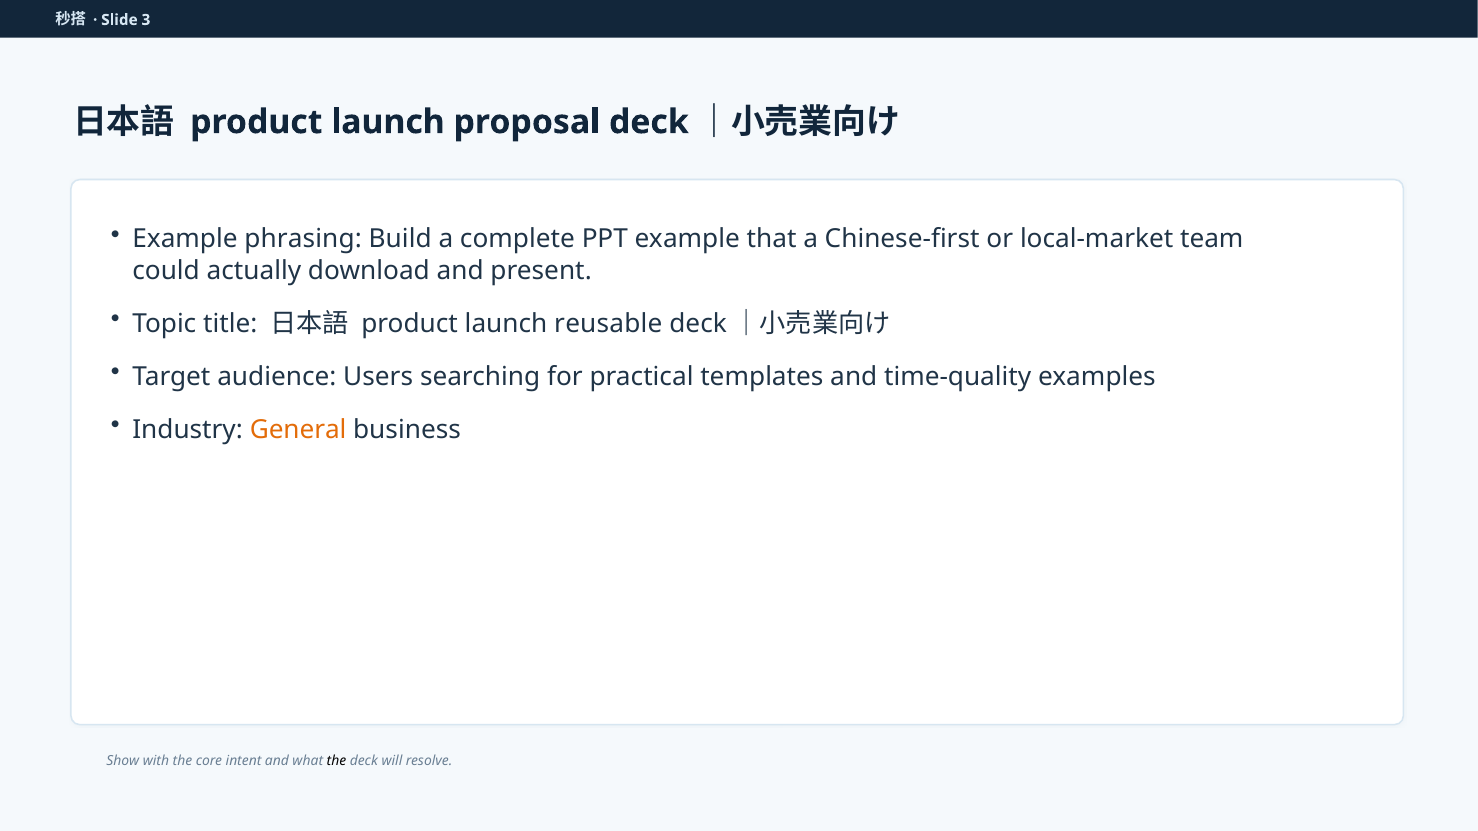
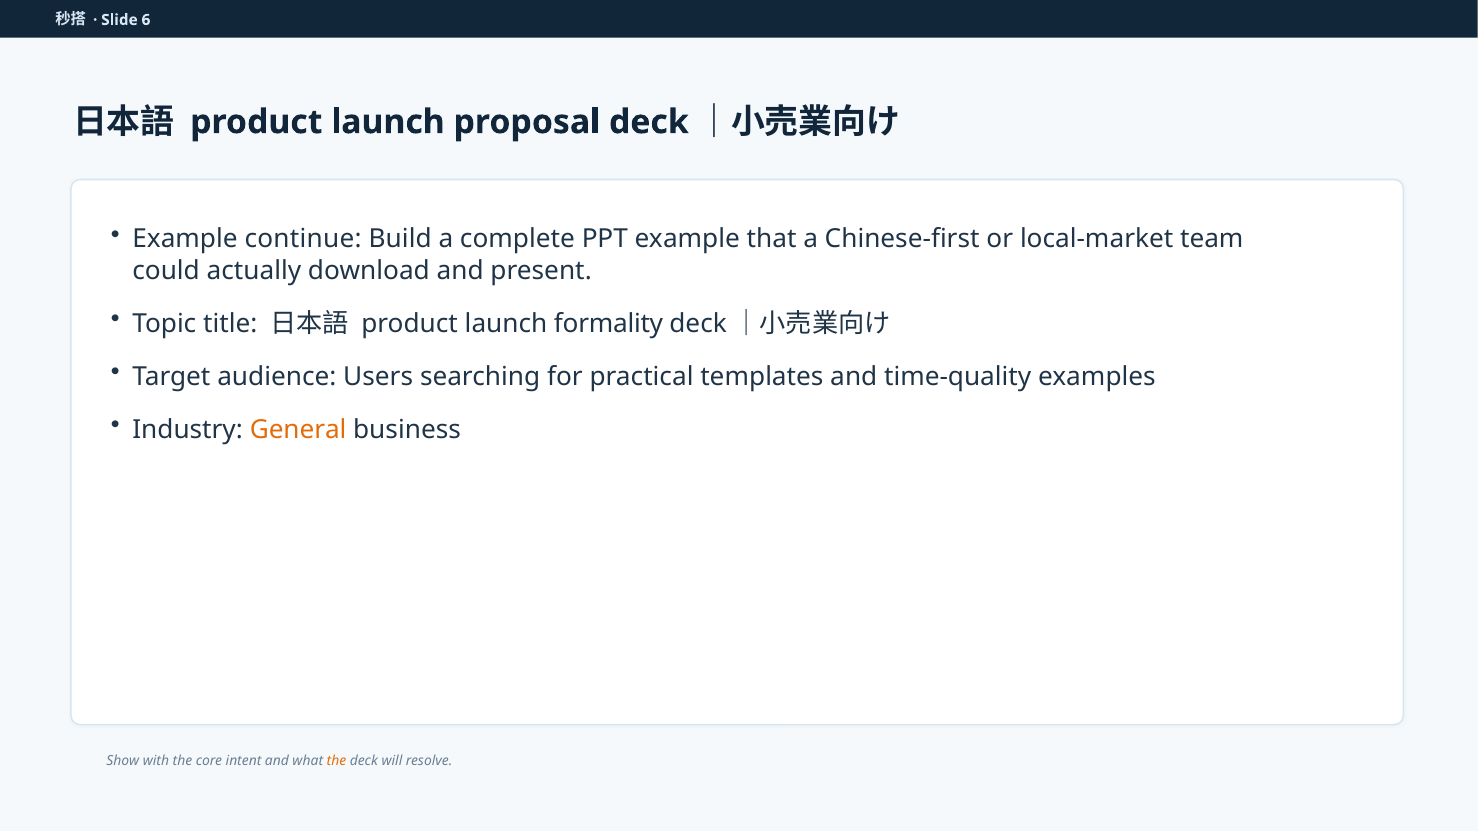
3: 3 -> 6
phrasing: phrasing -> continue
reusable: reusable -> formality
the at (336, 761) colour: black -> orange
